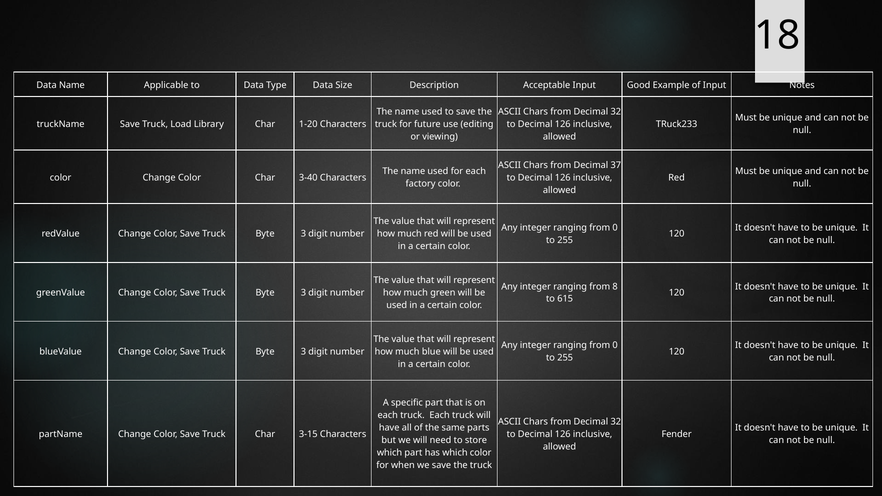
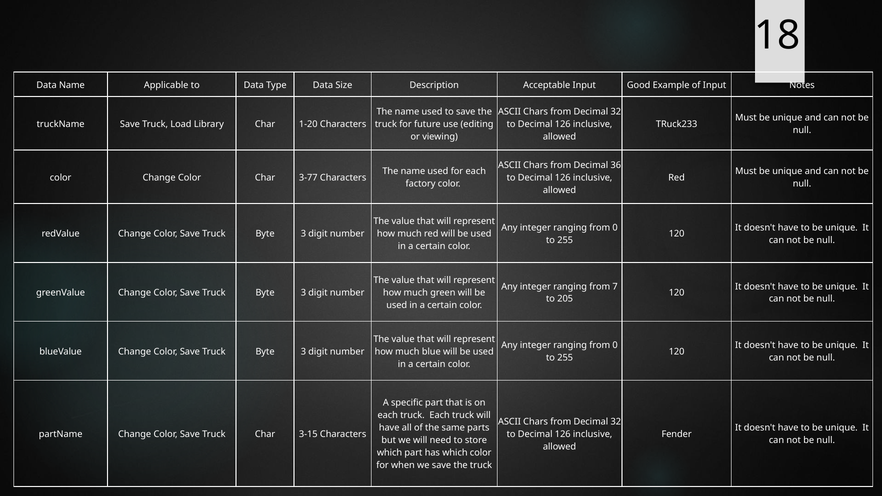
37: 37 -> 36
3-40: 3-40 -> 3-77
8: 8 -> 7
615: 615 -> 205
